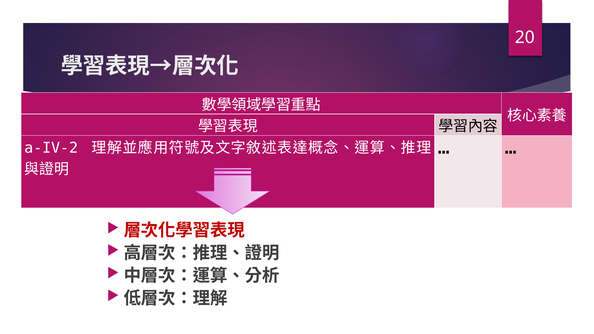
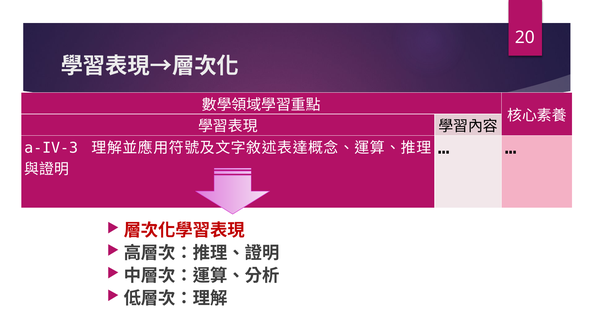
a-IV-2: a-IV-2 -> a-IV-3
